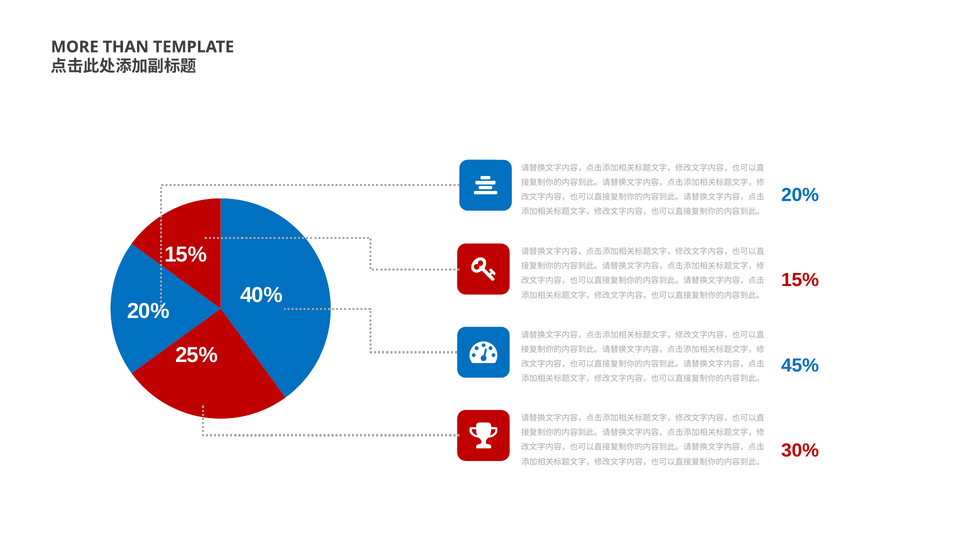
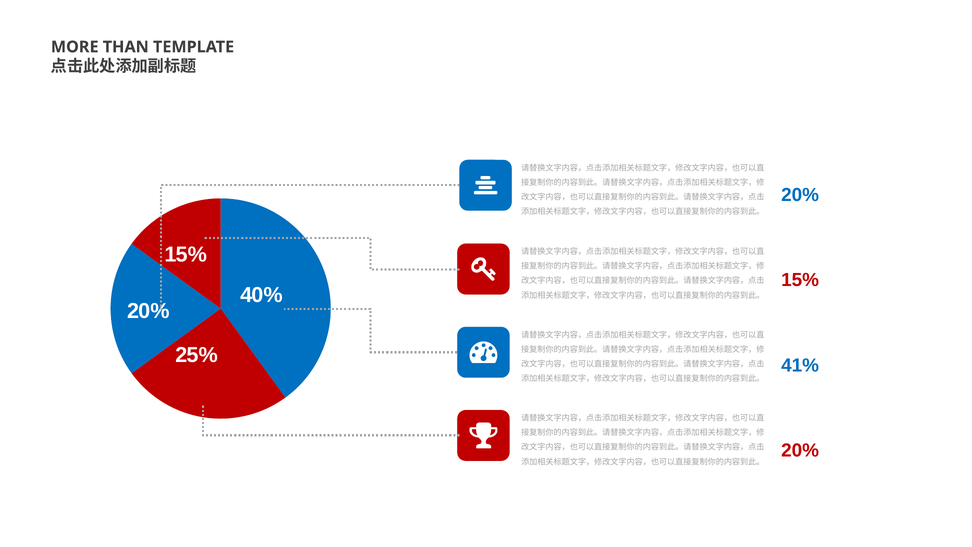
45%: 45% -> 41%
30% at (800, 450): 30% -> 20%
